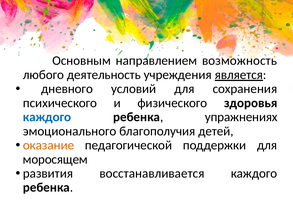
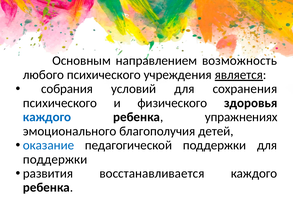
любого деятельность: деятельность -> психического
дневного: дневного -> собрания
оказание colour: orange -> blue
моросящем at (55, 159): моросящем -> поддержки
